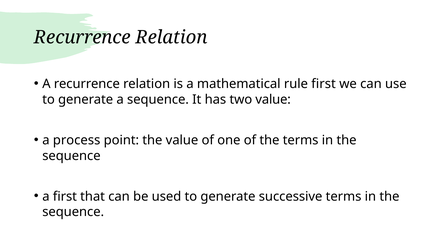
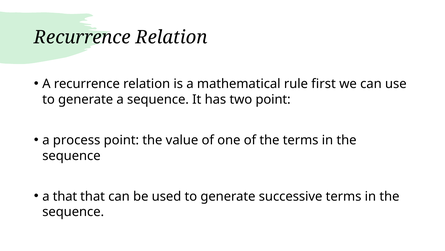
two value: value -> point
a first: first -> that
